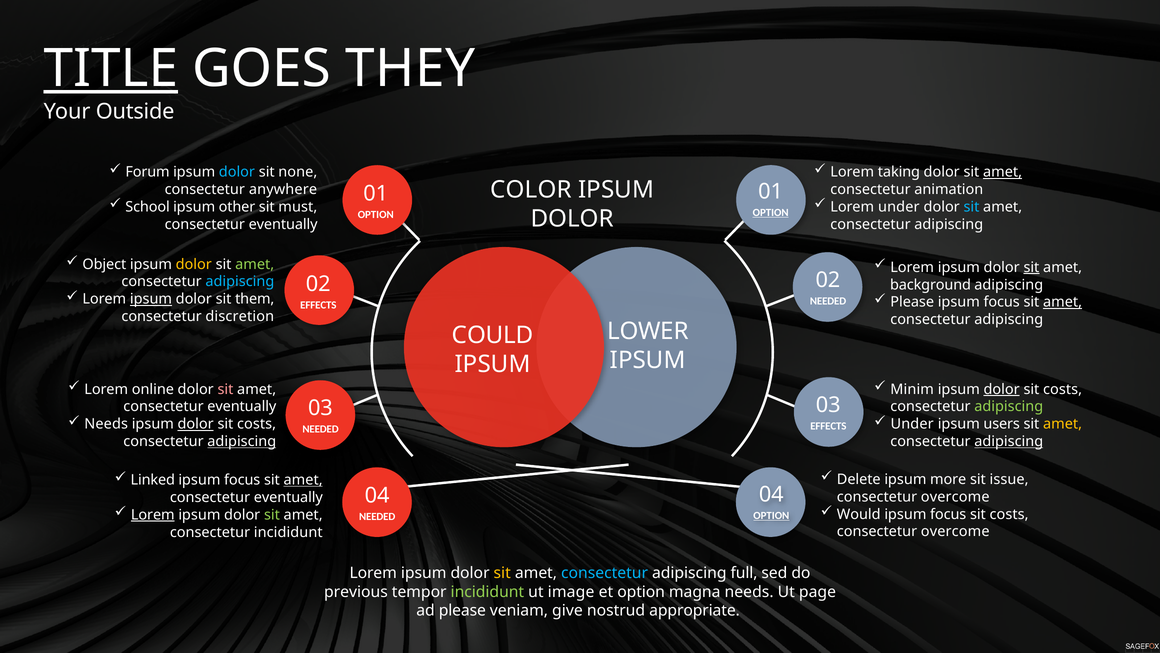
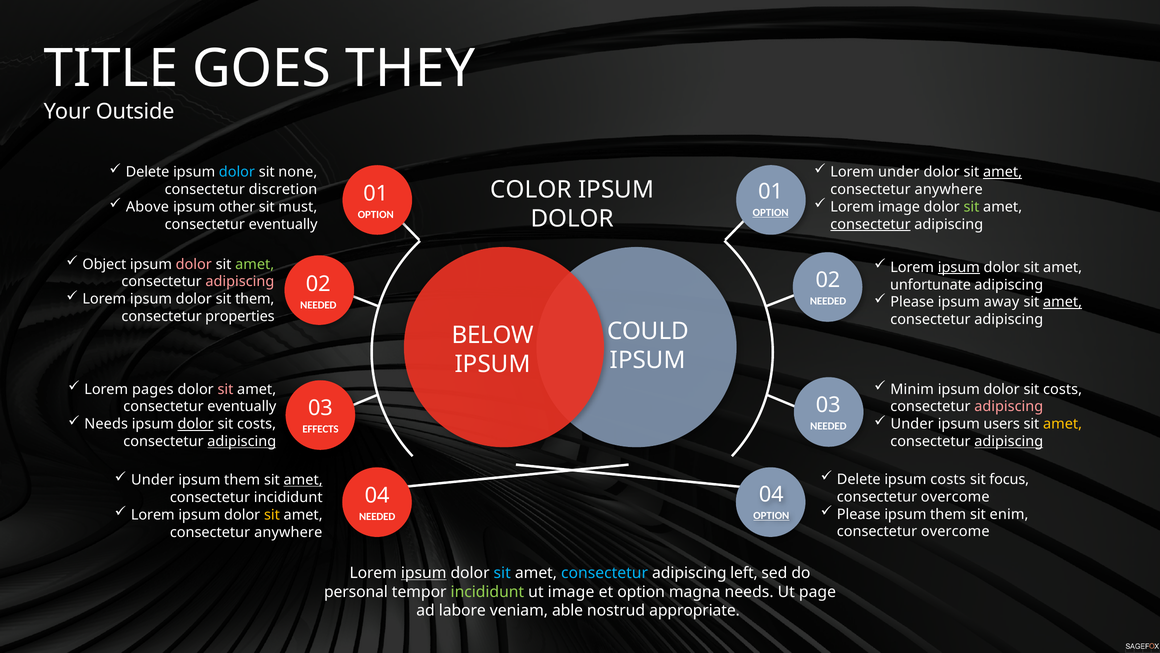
TITLE underline: present -> none
Forum at (148, 172): Forum -> Delete
Lorem taking: taking -> under
anywhere: anywhere -> discretion
animation at (949, 189): animation -> anywhere
School: School -> Above
Lorem under: under -> image
sit at (971, 207) colour: light blue -> light green
consectetur at (870, 224) underline: none -> present
dolor at (194, 264) colour: yellow -> pink
ipsum at (959, 267) underline: none -> present
sit at (1031, 267) underline: present -> none
adipiscing at (240, 281) colour: light blue -> pink
background: background -> unfortunate
ipsum at (151, 299) underline: present -> none
focus at (1002, 302): focus -> away
EFFECTS at (318, 305): EFFECTS -> NEEDED
discretion: discretion -> properties
LOWER: LOWER -> COULD
COULD: COULD -> BELOW
online: online -> pages
dolor at (1002, 389) underline: present -> none
adipiscing at (1009, 406) colour: light green -> pink
EFFECTS at (828, 426): EFFECTS -> NEEDED
NEEDED at (321, 429): NEEDED -> EFFECTS
ipsum more: more -> costs
issue: issue -> focus
Linked at (153, 480): Linked -> Under
focus at (242, 480): focus -> them
eventually at (288, 497): eventually -> incididunt
Would at (859, 514): Would -> Please
focus at (948, 514): focus -> them
costs at (1009, 514): costs -> enim
Lorem at (153, 514) underline: present -> none
sit at (272, 514) colour: light green -> yellow
incididunt at (288, 532): incididunt -> anywhere
ipsum at (424, 573) underline: none -> present
sit at (502, 573) colour: yellow -> light blue
full: full -> left
previous: previous -> personal
ad please: please -> labore
give: give -> able
